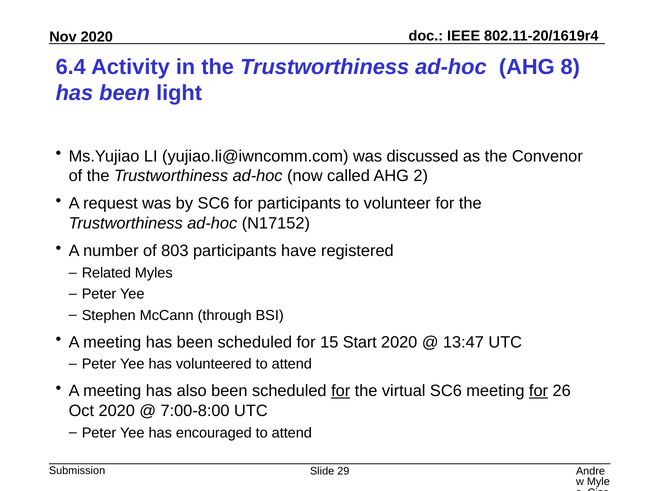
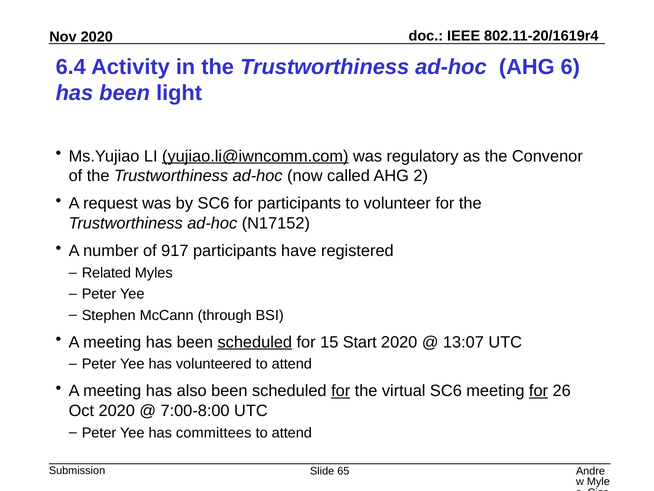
8: 8 -> 6
yujiao.li@iwncomm.com underline: none -> present
discussed: discussed -> regulatory
803: 803 -> 917
scheduled at (255, 342) underline: none -> present
13:47: 13:47 -> 13:07
encouraged: encouraged -> committees
29: 29 -> 65
